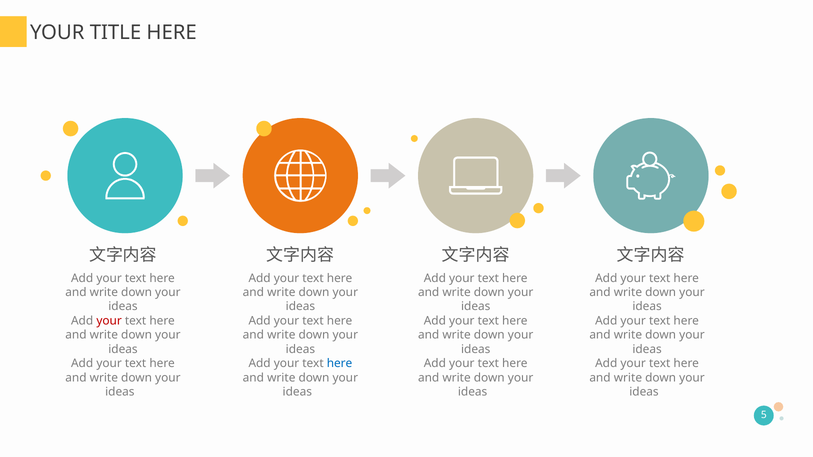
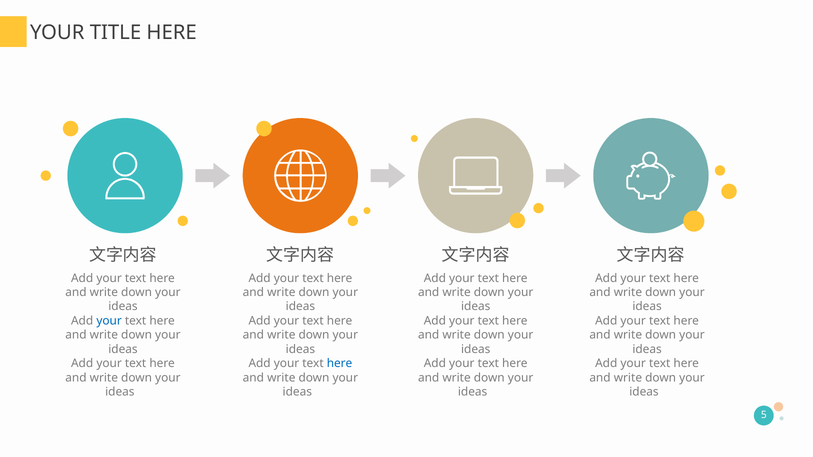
your at (109, 321) colour: red -> blue
